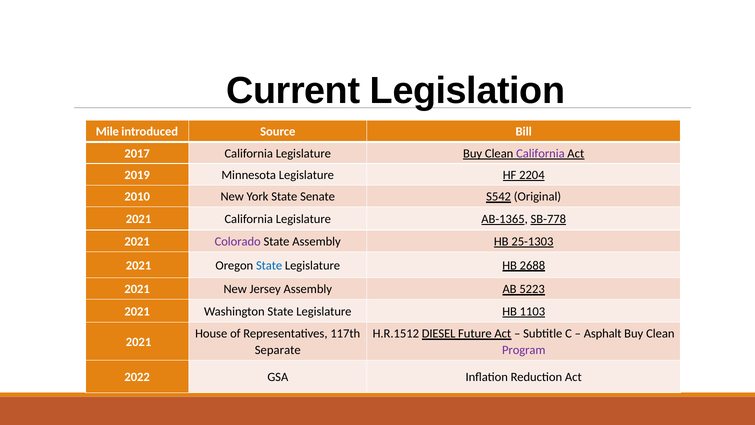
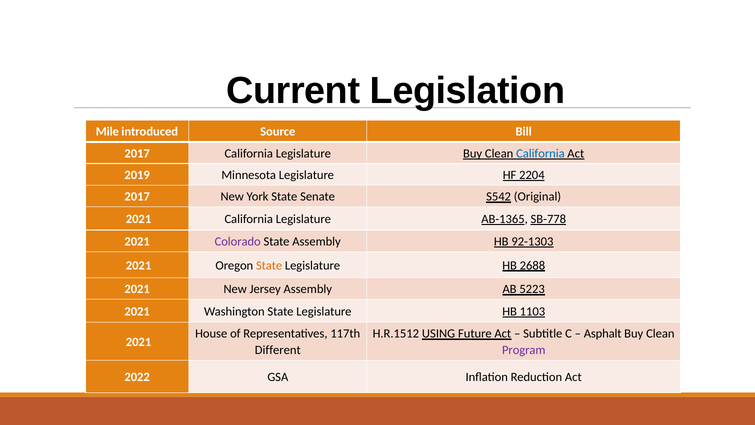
California at (540, 153) colour: purple -> blue
2010 at (137, 197): 2010 -> 2017
25-1303: 25-1303 -> 92-1303
State at (269, 265) colour: blue -> orange
DIESEL: DIESEL -> USING
Separate: Separate -> Different
